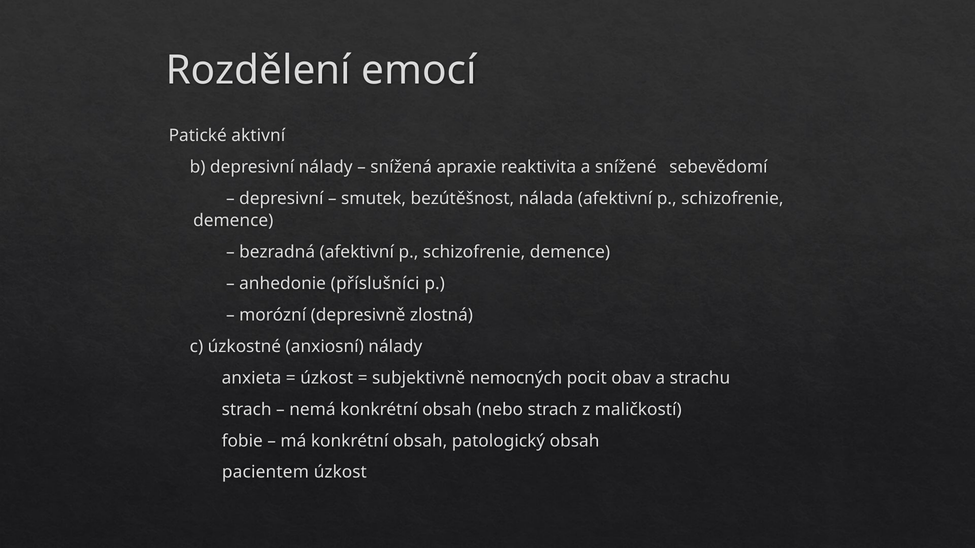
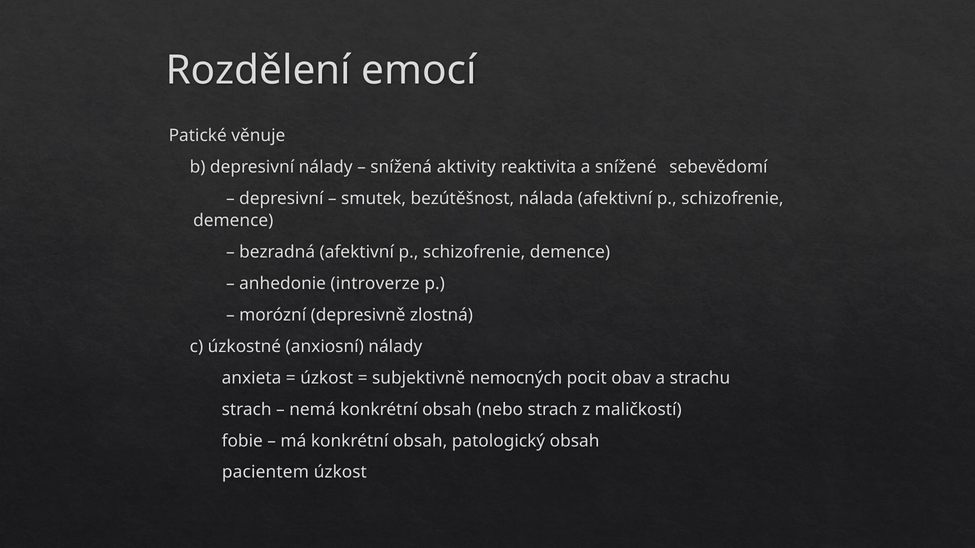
aktivní: aktivní -> věnuje
apraxie: apraxie -> aktivity
příslušníci: příslušníci -> introverze
